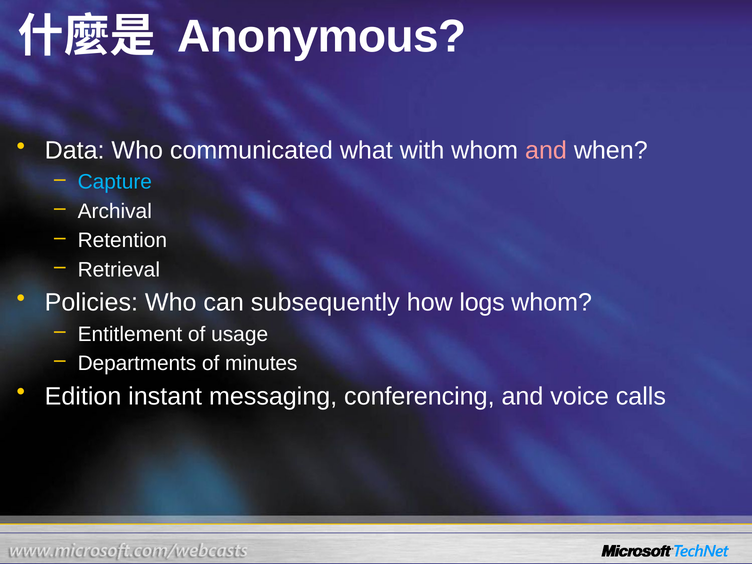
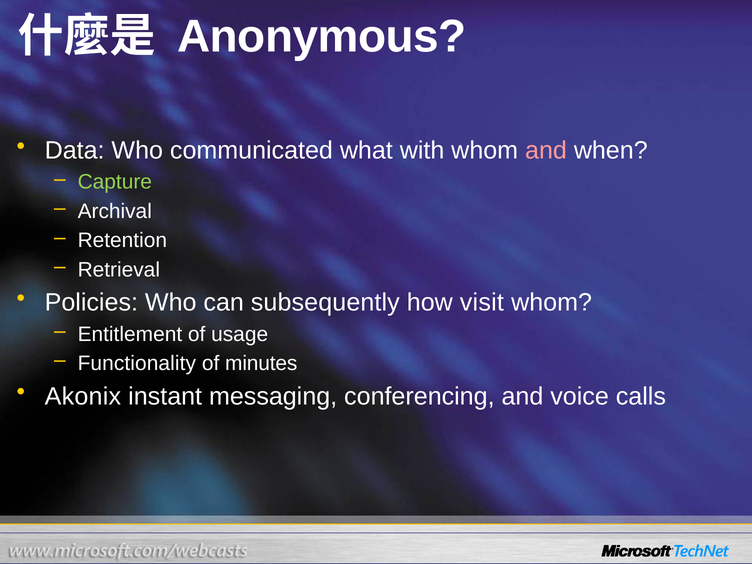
Capture colour: light blue -> light green
logs: logs -> visit
Departments: Departments -> Functionality
Edition: Edition -> Akonix
